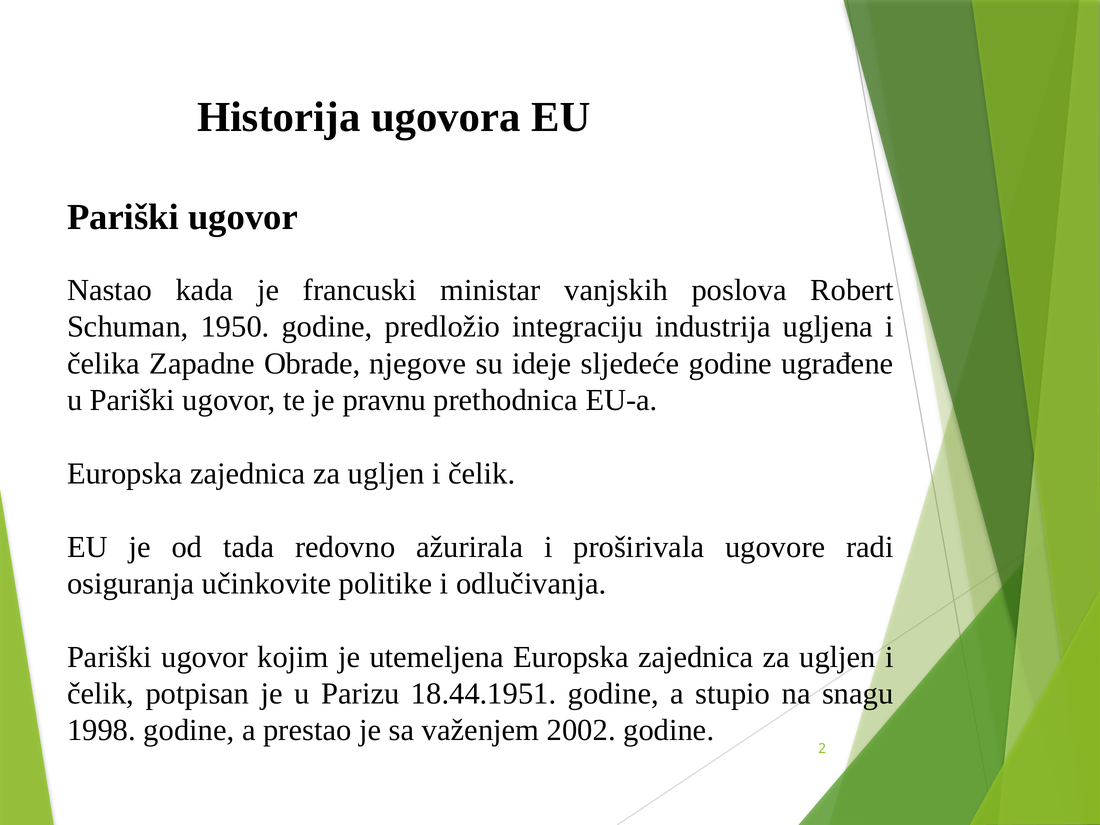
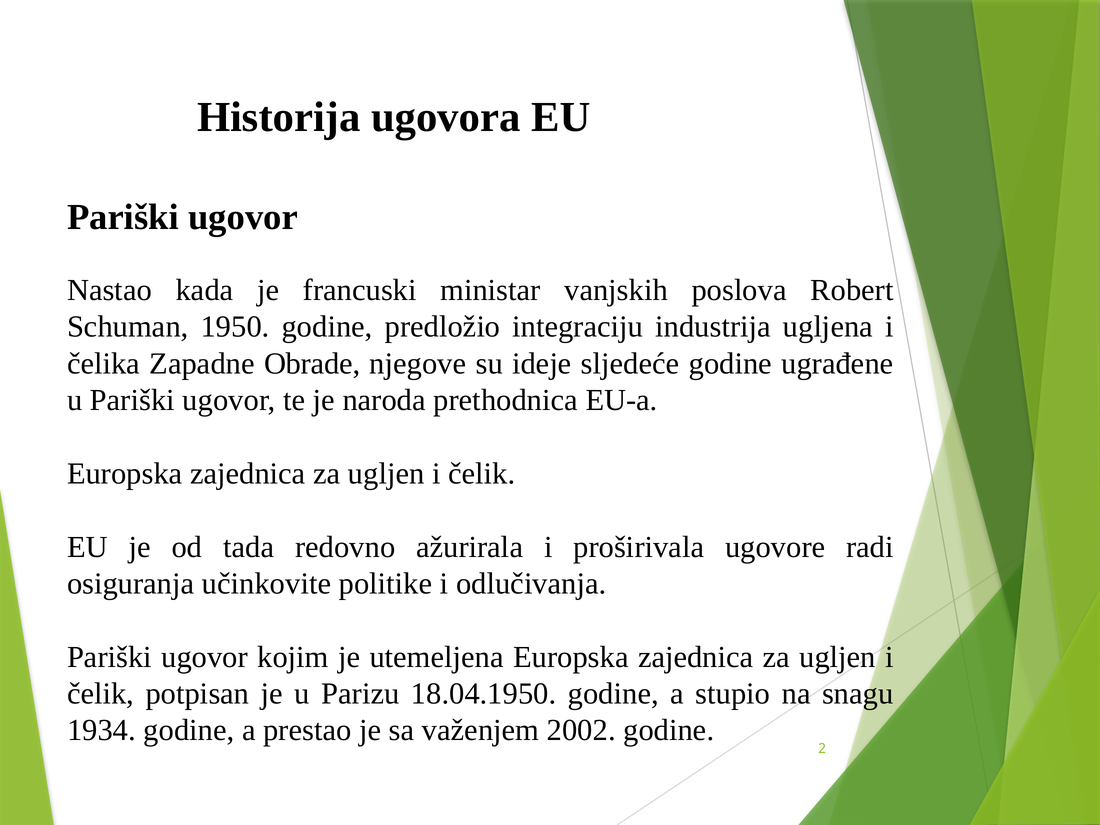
pravnu: pravnu -> naroda
18.44.1951: 18.44.1951 -> 18.04.1950
1998: 1998 -> 1934
